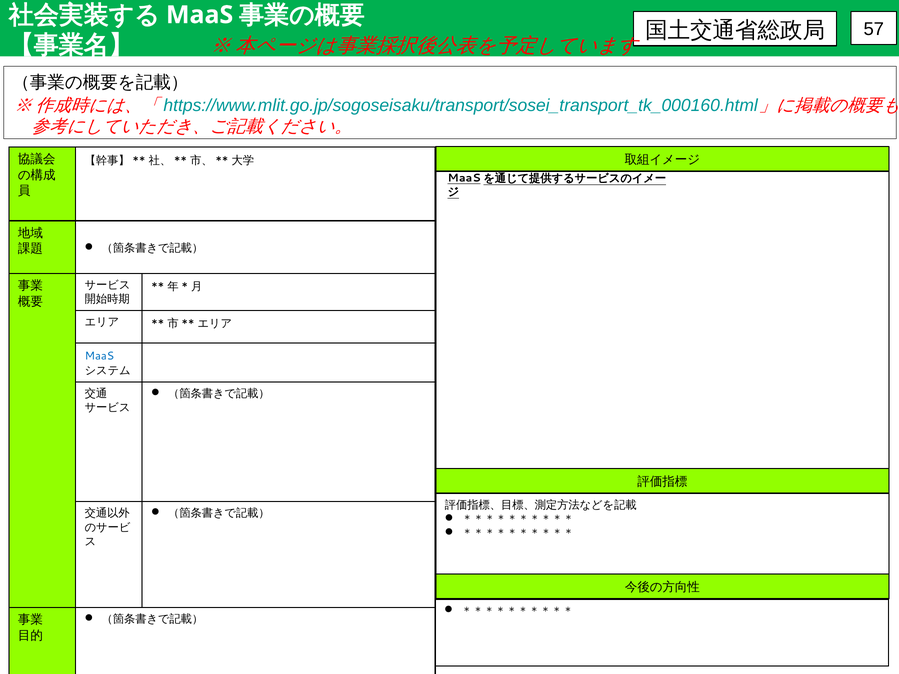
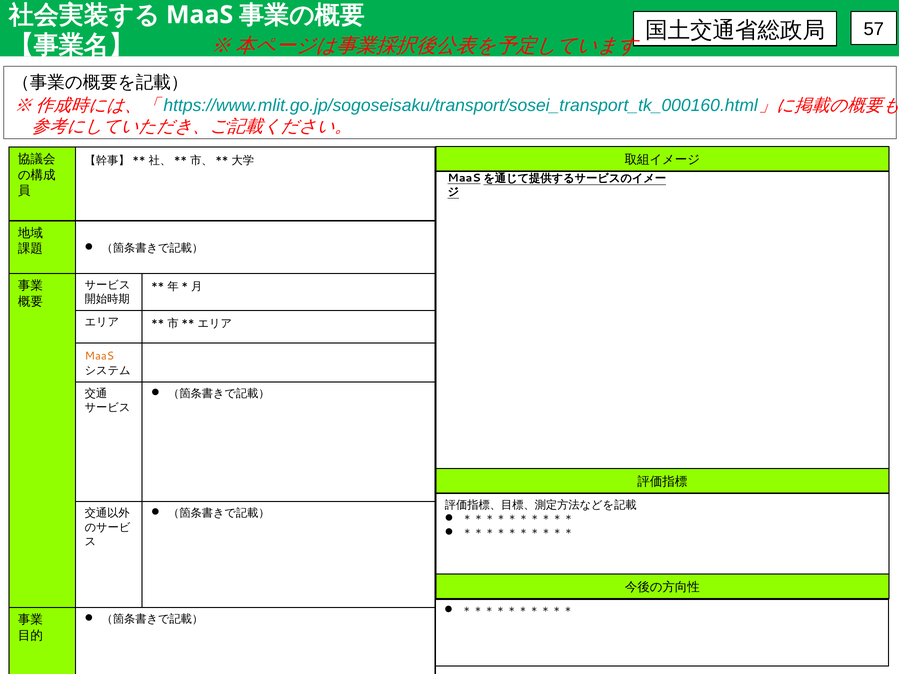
MaaS at (99, 356) colour: blue -> orange
